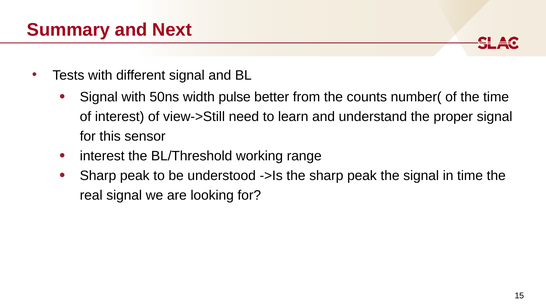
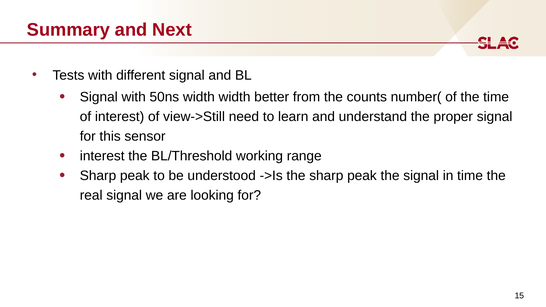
width pulse: pulse -> width
